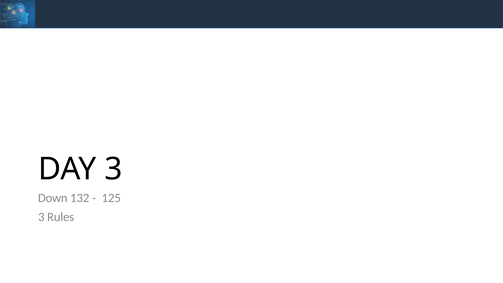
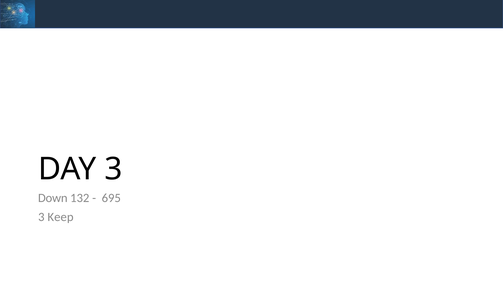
125: 125 -> 695
Rules: Rules -> Keep
